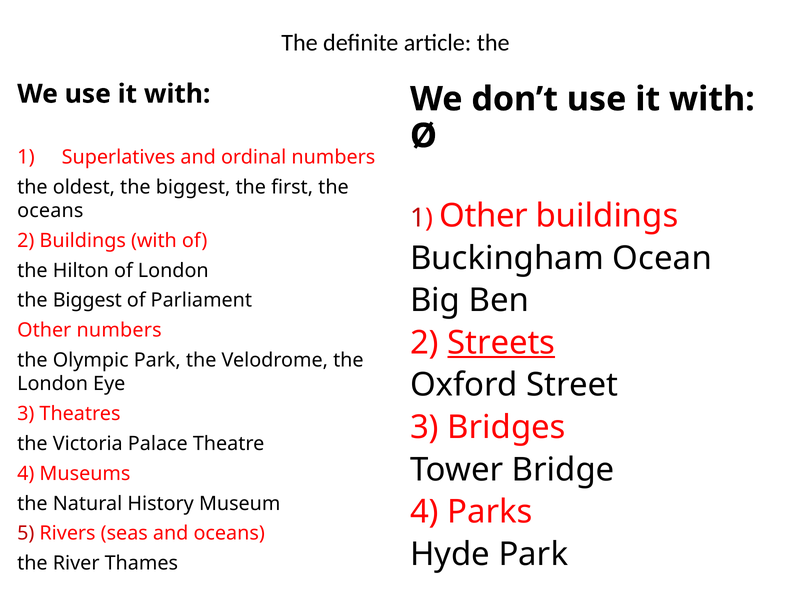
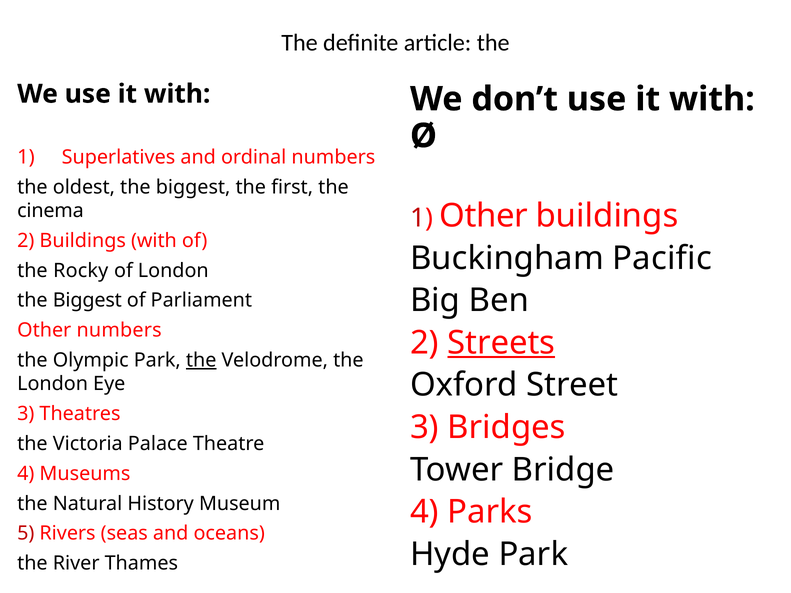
oceans at (50, 211): oceans -> cinema
Ocean: Ocean -> Pacific
Hilton: Hilton -> Rocky
the at (201, 360) underline: none -> present
